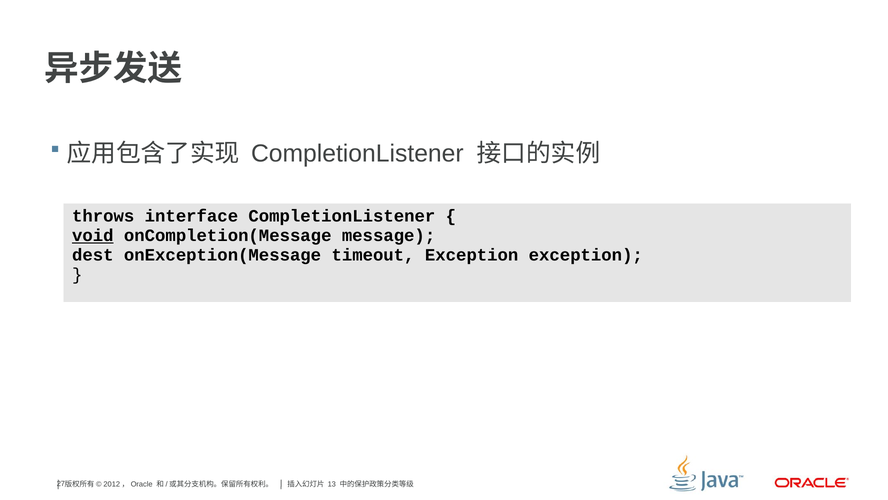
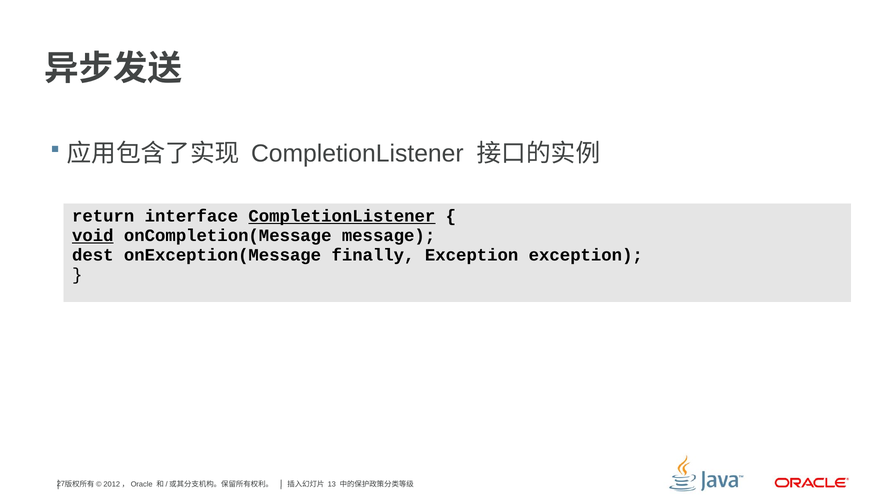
throws: throws -> return
CompletionListener at (342, 216) underline: none -> present
timeout: timeout -> finally
